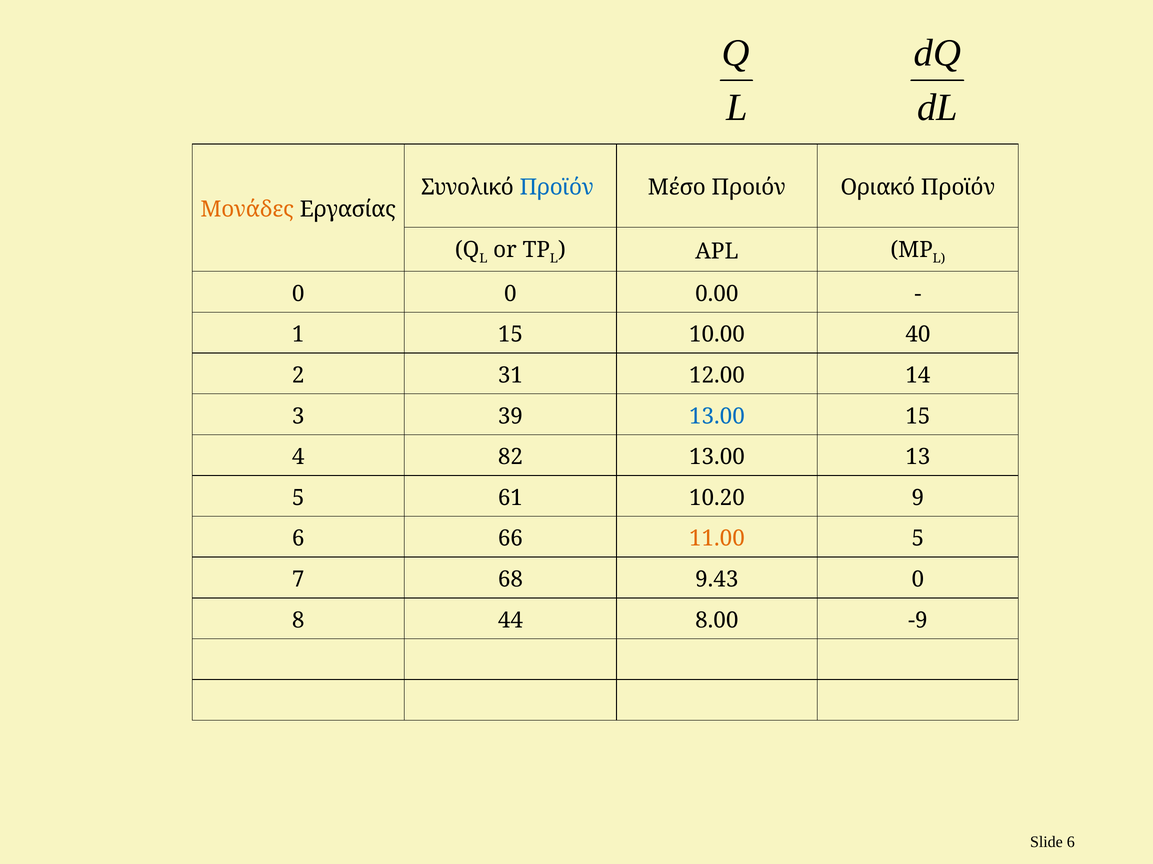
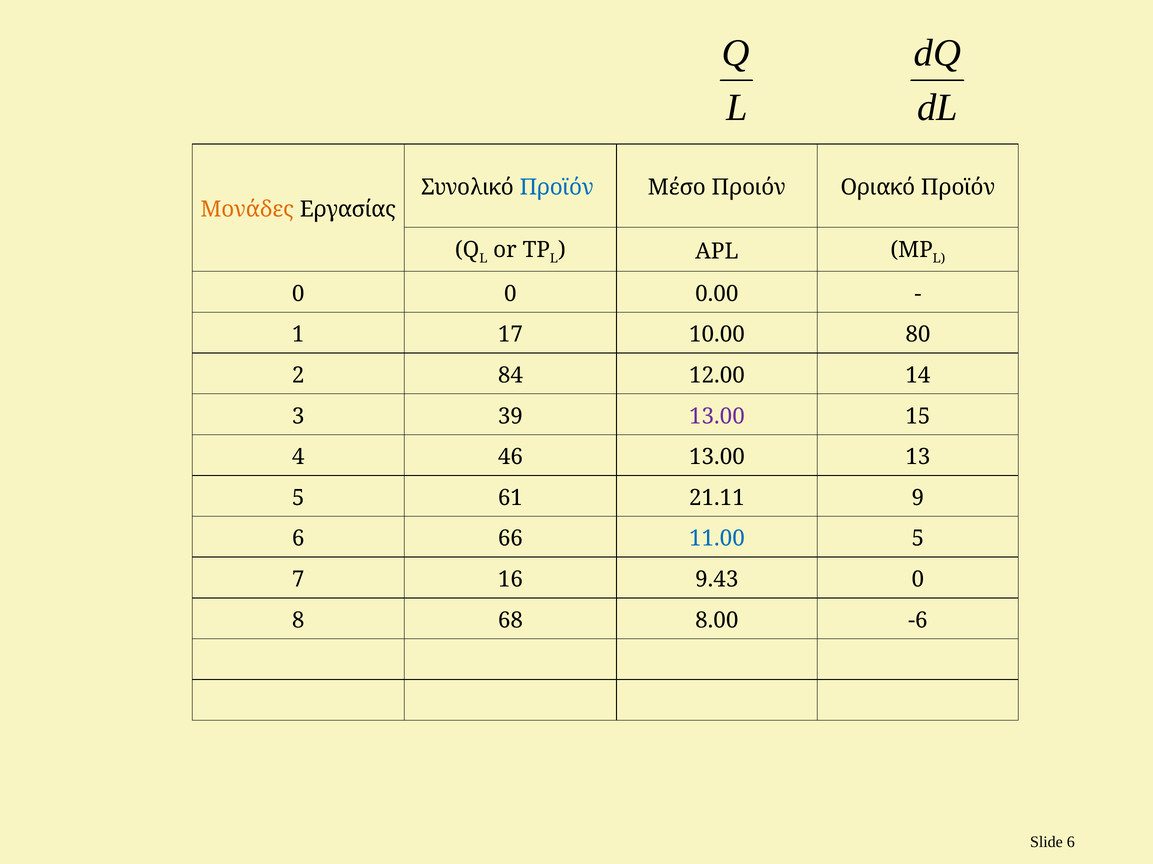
1 15: 15 -> 17
40: 40 -> 80
31: 31 -> 84
13.00 at (717, 416) colour: blue -> purple
82: 82 -> 46
10.20: 10.20 -> 21.11
11.00 colour: orange -> blue
68: 68 -> 16
44: 44 -> 68
-9: -9 -> -6
